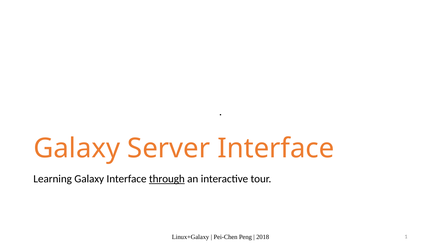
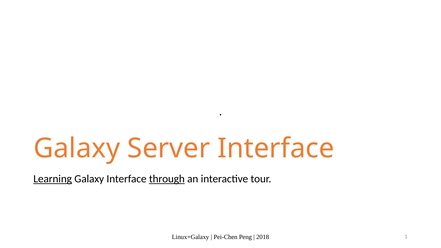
Learning underline: none -> present
